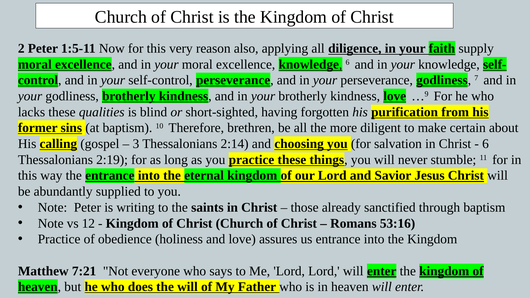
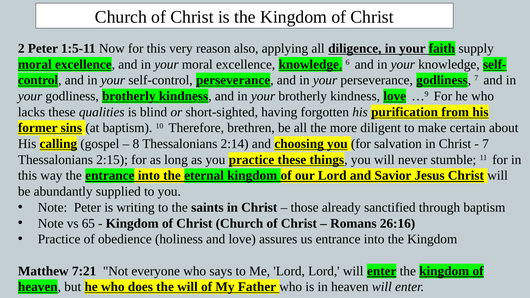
3: 3 -> 8
6 at (486, 144): 6 -> 7
2:19: 2:19 -> 2:15
12: 12 -> 65
53:16: 53:16 -> 26:16
